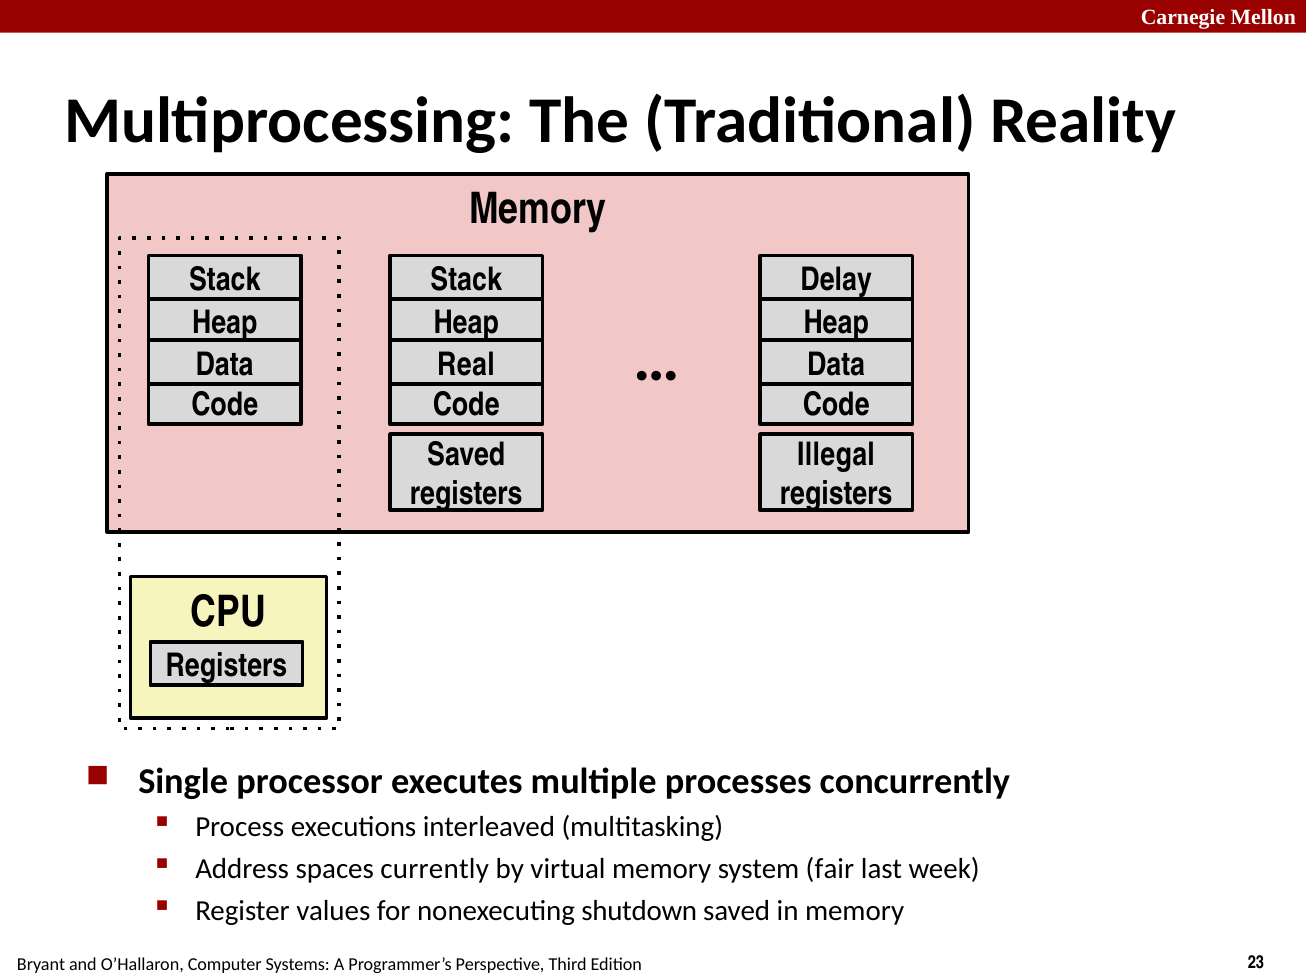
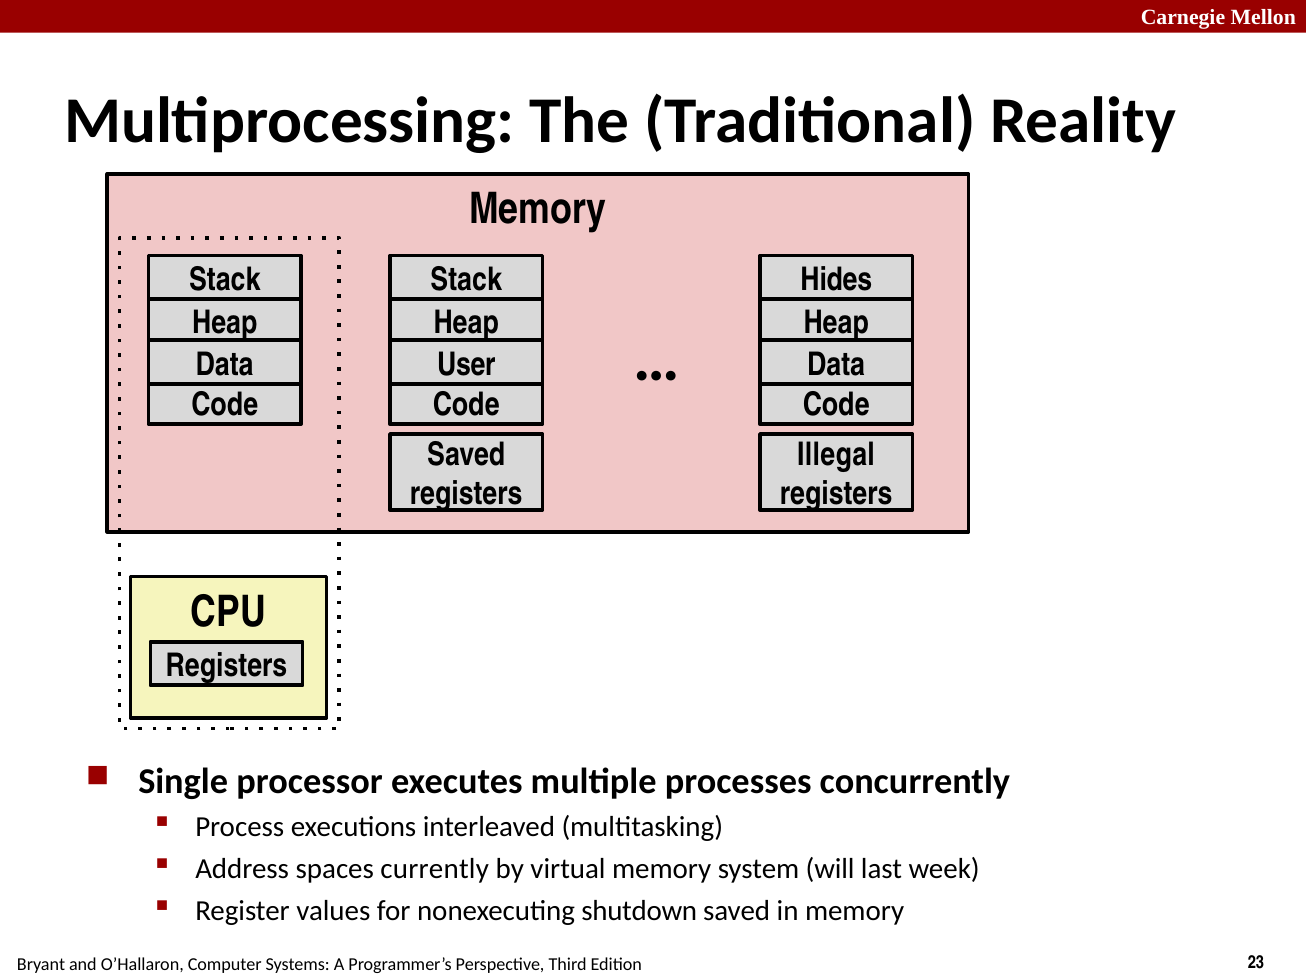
Delay: Delay -> Hides
Real: Real -> User
fair: fair -> will
